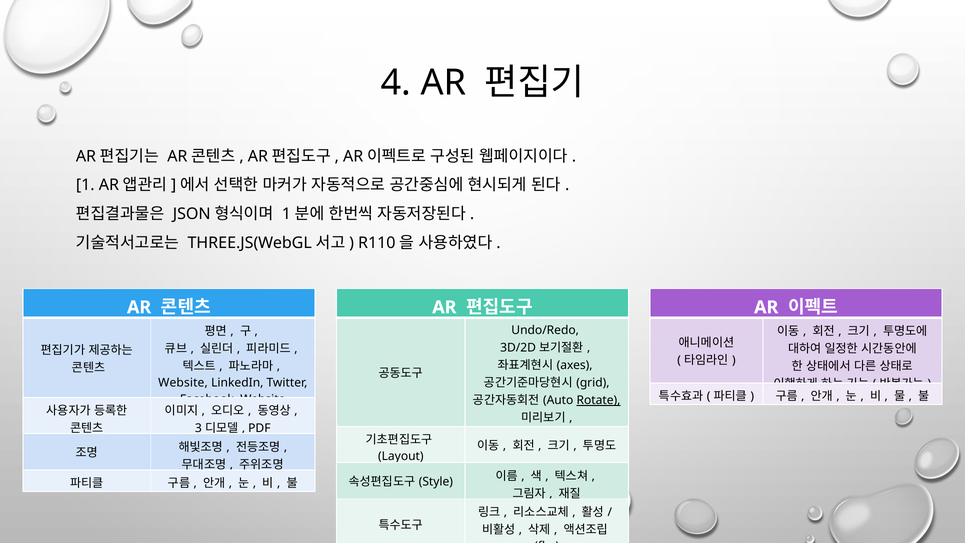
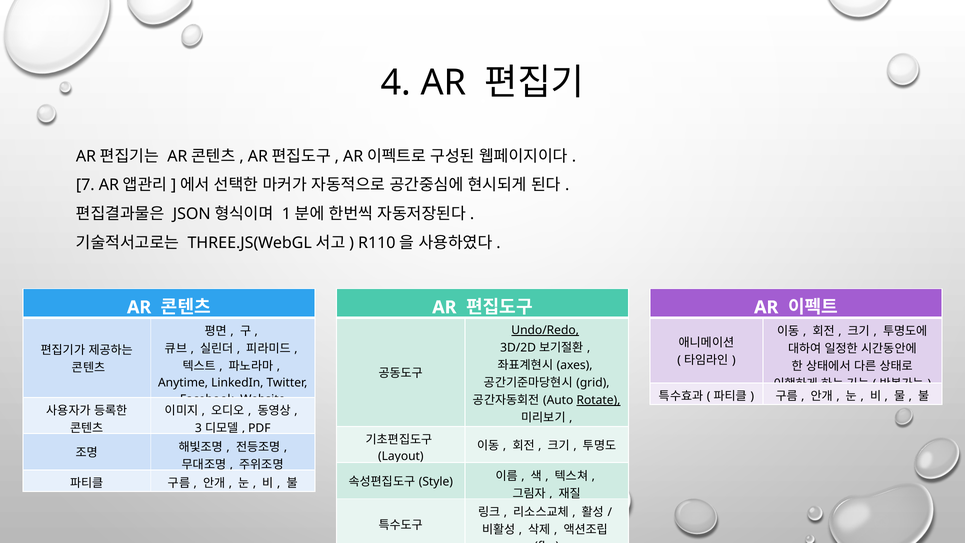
1: 1 -> 7
Undo/Redo underline: none -> present
Website at (183, 383): Website -> Anytime
